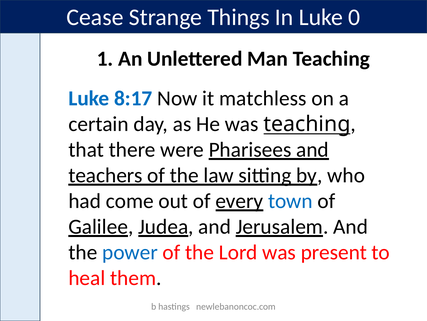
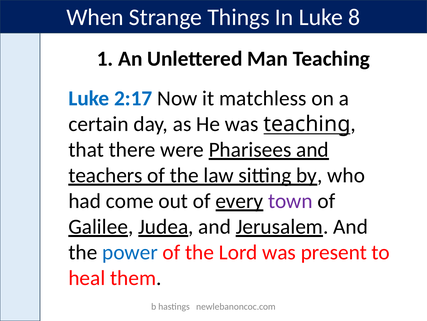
Cease: Cease -> When
0: 0 -> 8
8:17: 8:17 -> 2:17
town colour: blue -> purple
